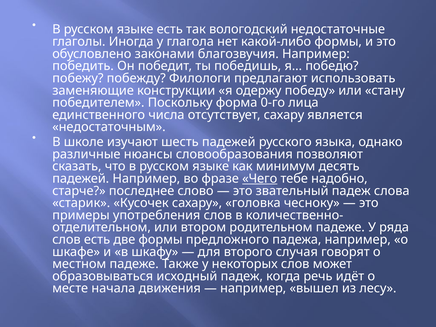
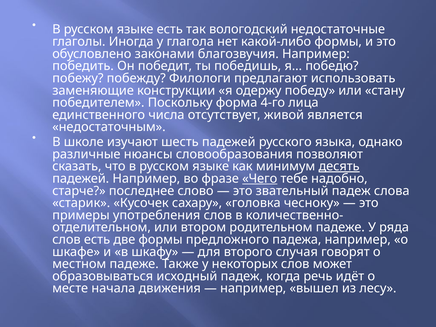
0-го: 0-го -> 4-го
отсутствует сахару: сахару -> живой
десять underline: none -> present
